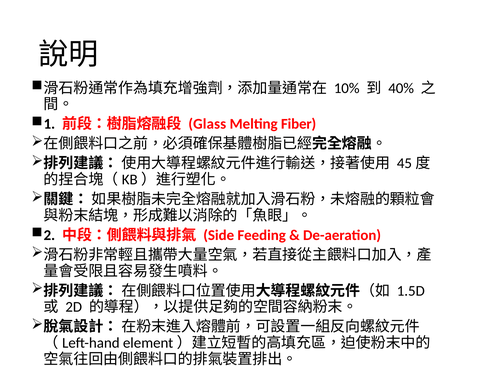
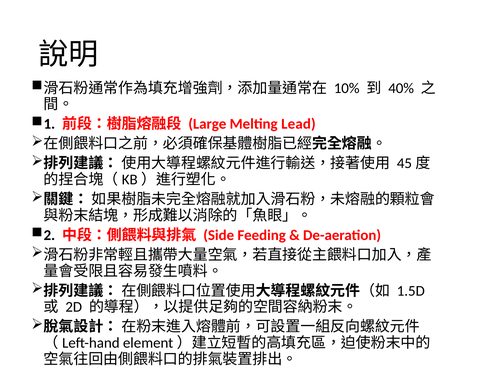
Glass: Glass -> Large
Fiber: Fiber -> Lead
